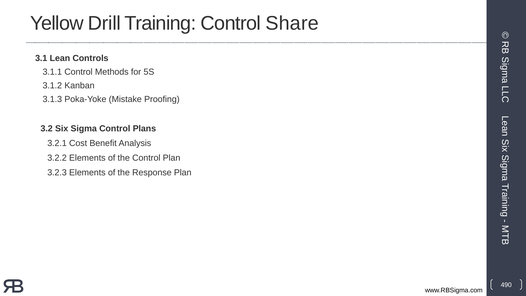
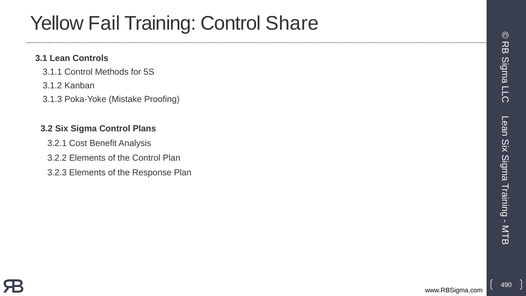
Drill: Drill -> Fail
